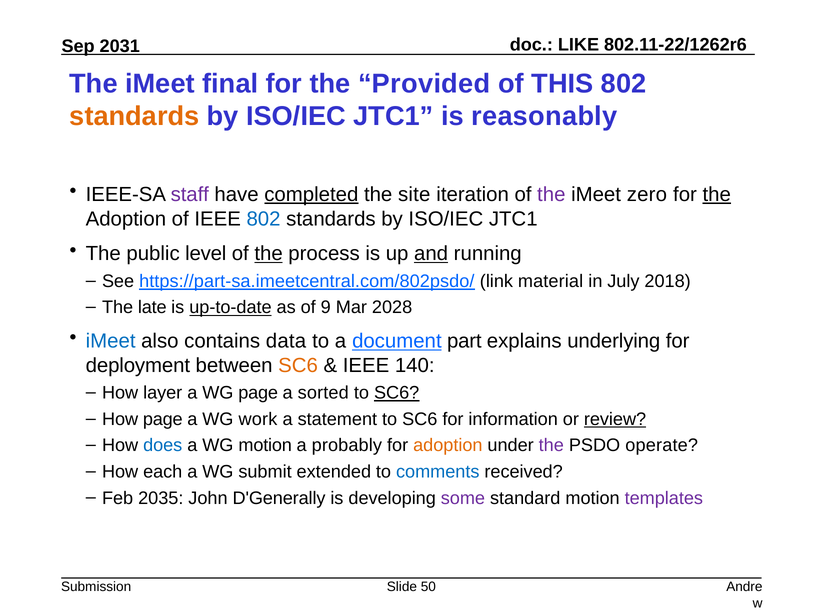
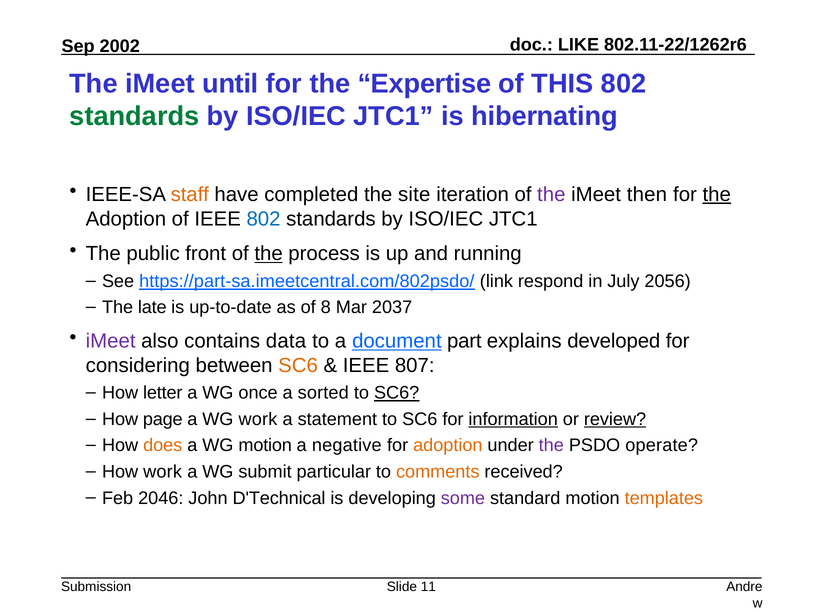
2031: 2031 -> 2002
final: final -> until
Provided: Provided -> Expertise
standards at (134, 116) colour: orange -> green
reasonably: reasonably -> hibernating
staff colour: purple -> orange
completed underline: present -> none
zero: zero -> then
level: level -> front
and underline: present -> none
material: material -> respond
2018: 2018 -> 2056
up-to-date underline: present -> none
9: 9 -> 8
2028: 2028 -> 2037
iMeet at (111, 341) colour: blue -> purple
underlying: underlying -> developed
deployment: deployment -> considering
140: 140 -> 807
layer: layer -> letter
WG page: page -> once
information underline: none -> present
does colour: blue -> orange
probably: probably -> negative
How each: each -> work
extended: extended -> particular
comments colour: blue -> orange
2035: 2035 -> 2046
D'Generally: D'Generally -> D'Technical
templates colour: purple -> orange
50: 50 -> 11
